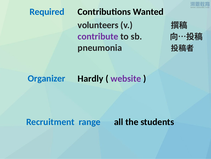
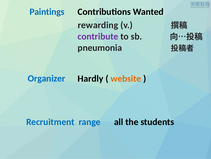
Required: Required -> Paintings
volunteers: volunteers -> rewarding
website colour: purple -> orange
